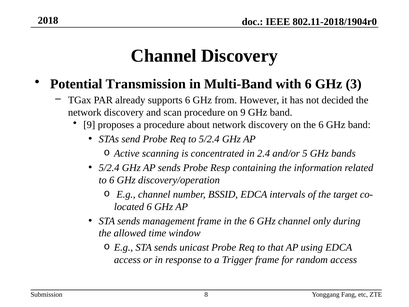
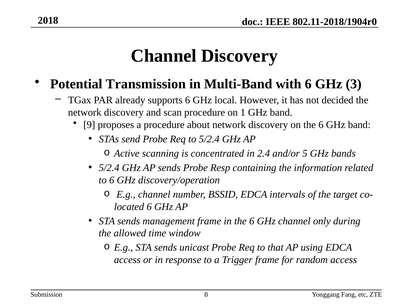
from: from -> local
on 9: 9 -> 1
